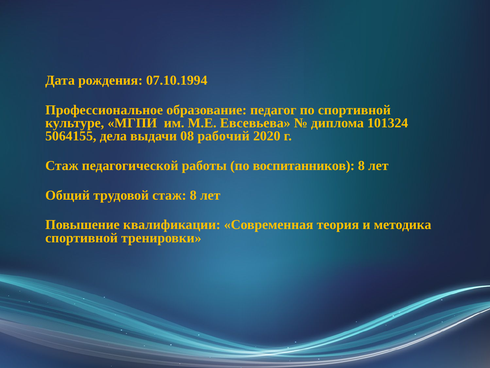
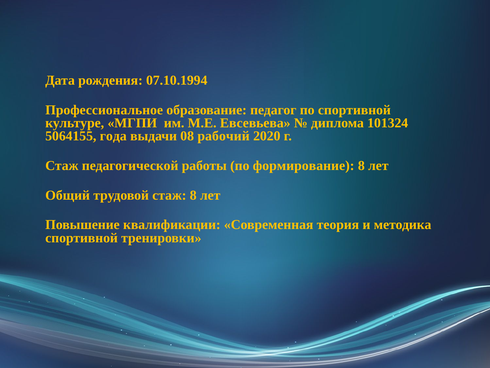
дела: дела -> года
воспитанников: воспитанников -> формирование
